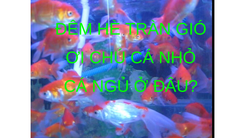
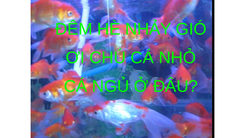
TRÀN: TRÀN -> NHẢY
